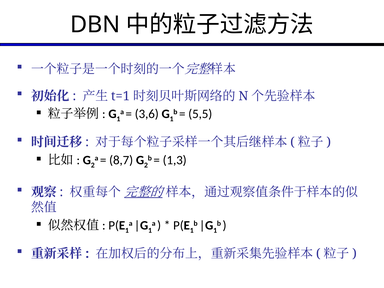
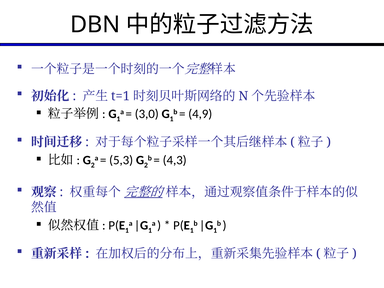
3,6: 3,6 -> 3,0
5,5: 5,5 -> 4,9
8,7: 8,7 -> 5,3
1,3: 1,3 -> 4,3
